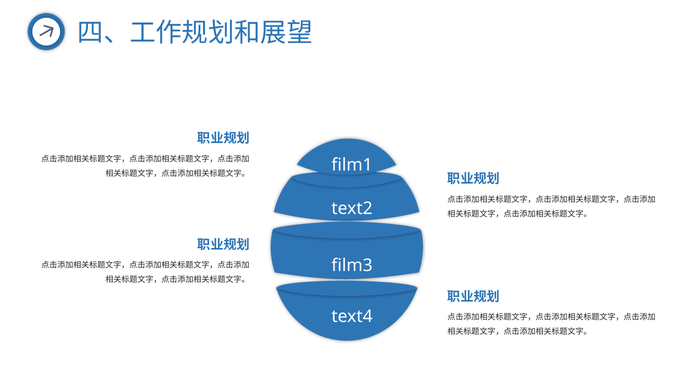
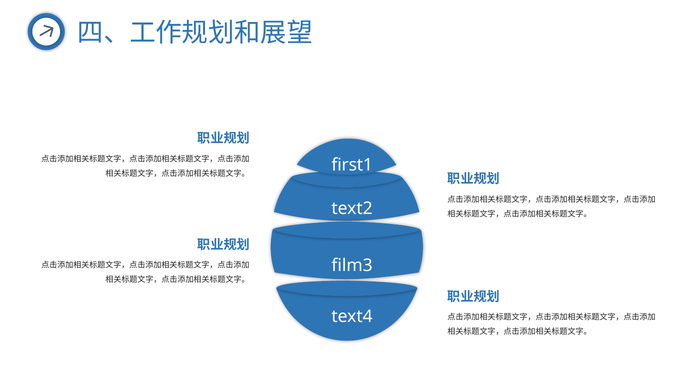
film1: film1 -> first1
